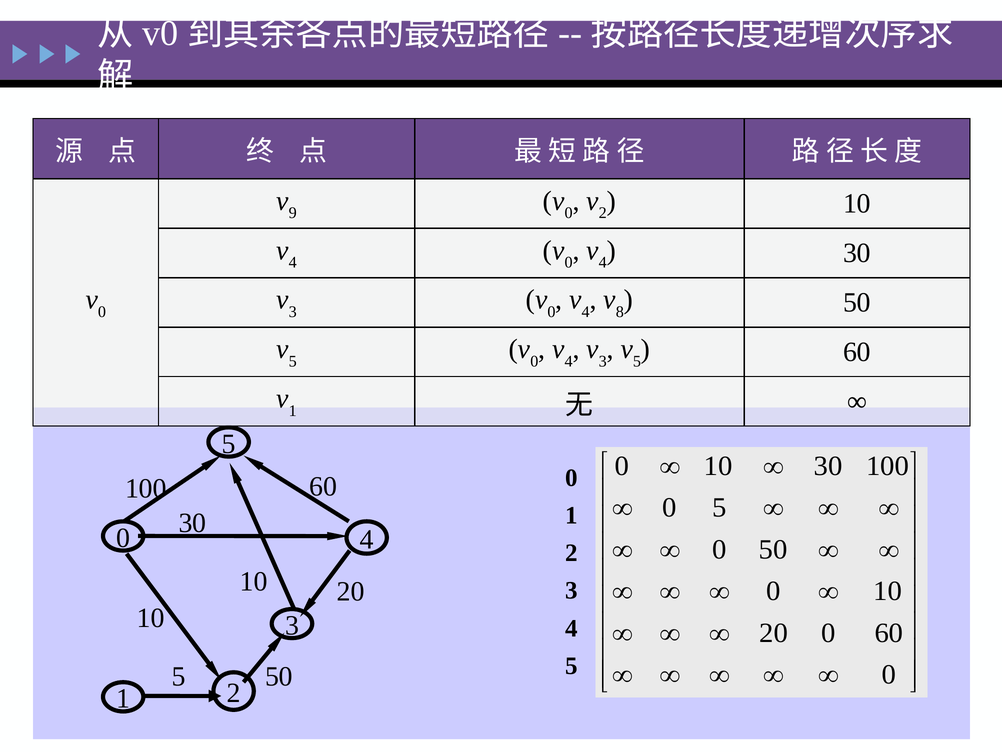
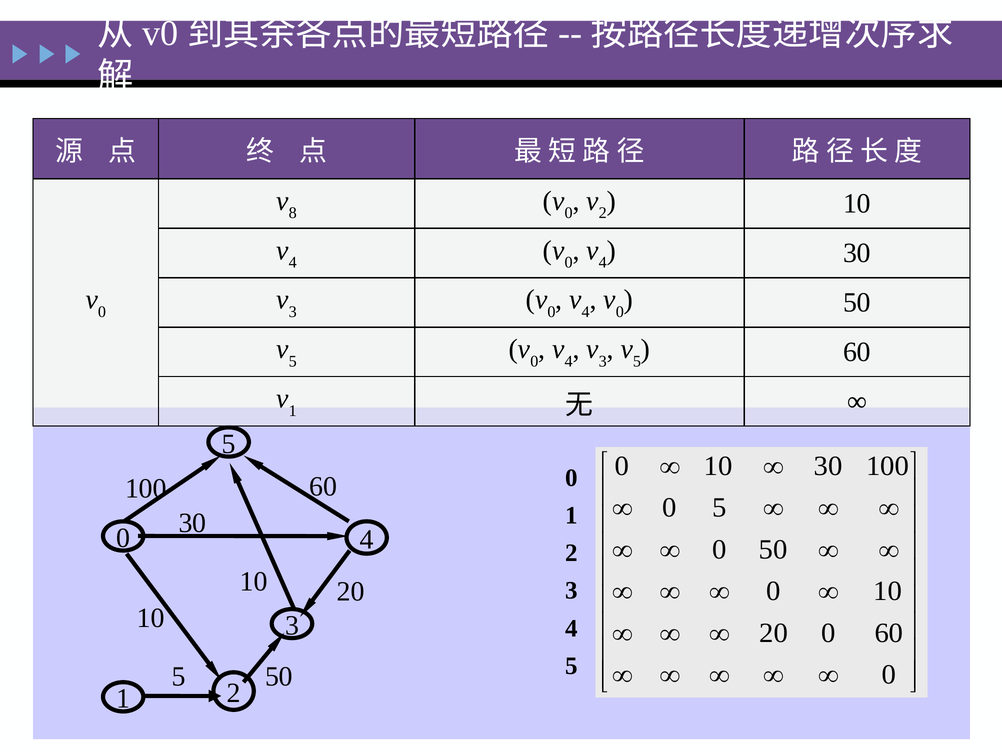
9: 9 -> 8
8 at (620, 312): 8 -> 0
